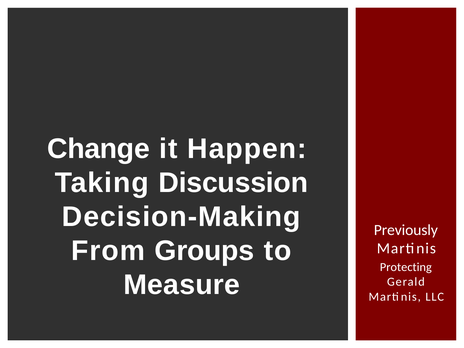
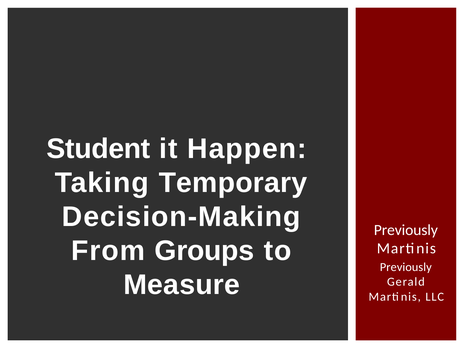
Change: Change -> Student
Discussion: Discussion -> Temporary
Protecting at (406, 267): Protecting -> Previously
